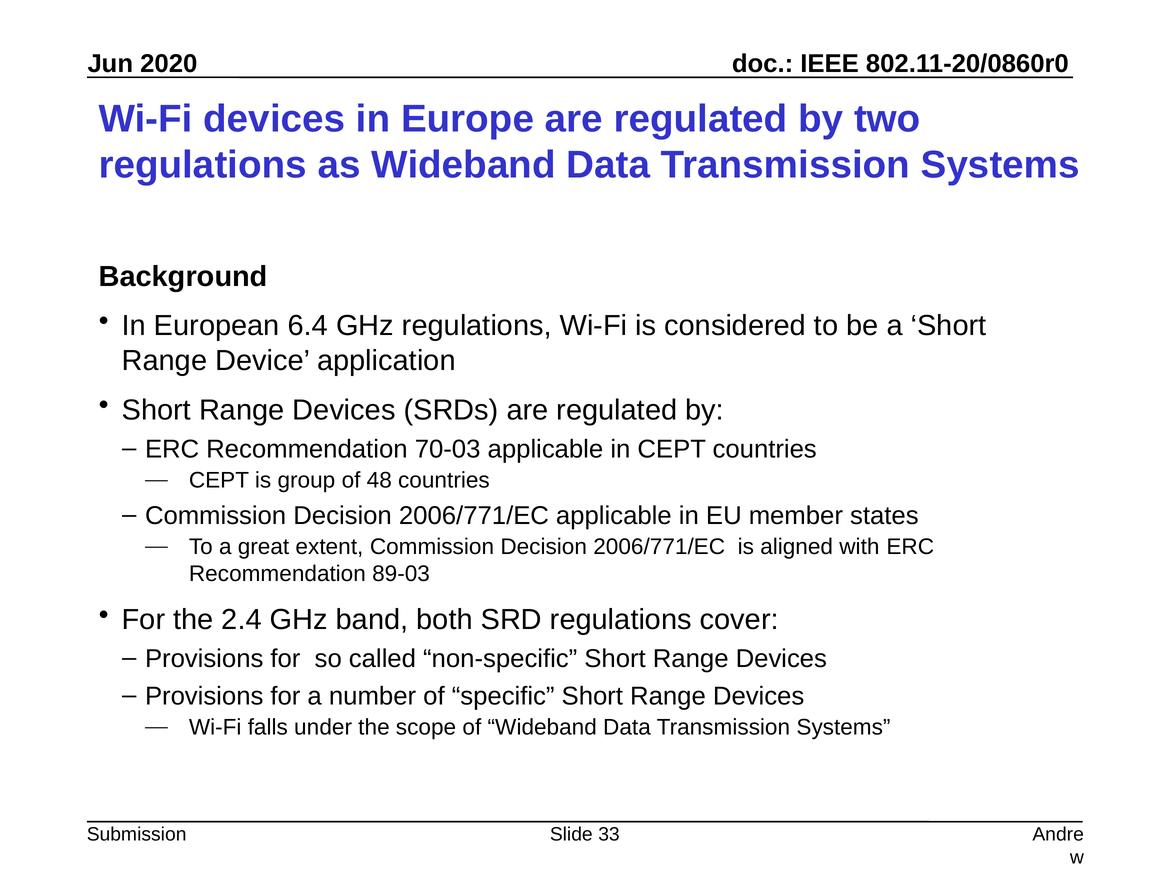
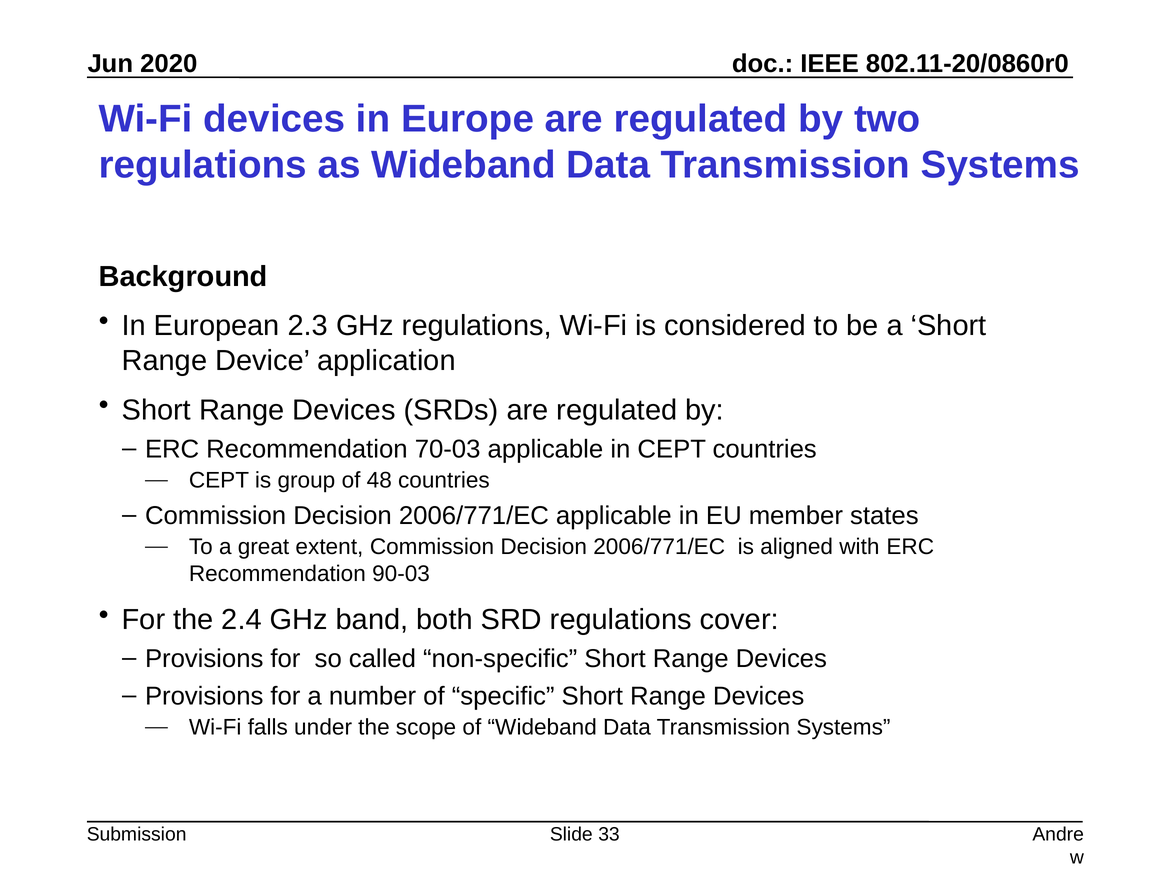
6.4: 6.4 -> 2.3
89-03: 89-03 -> 90-03
